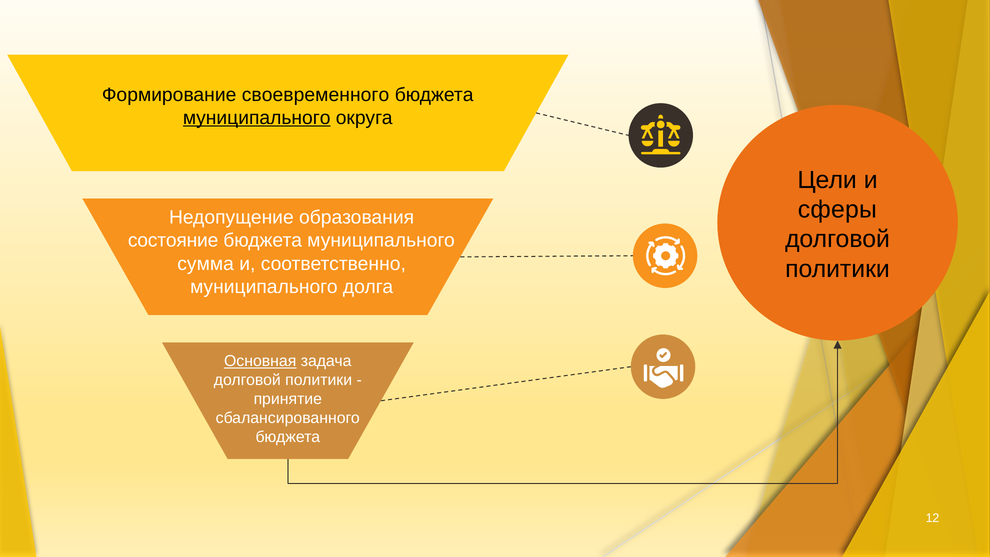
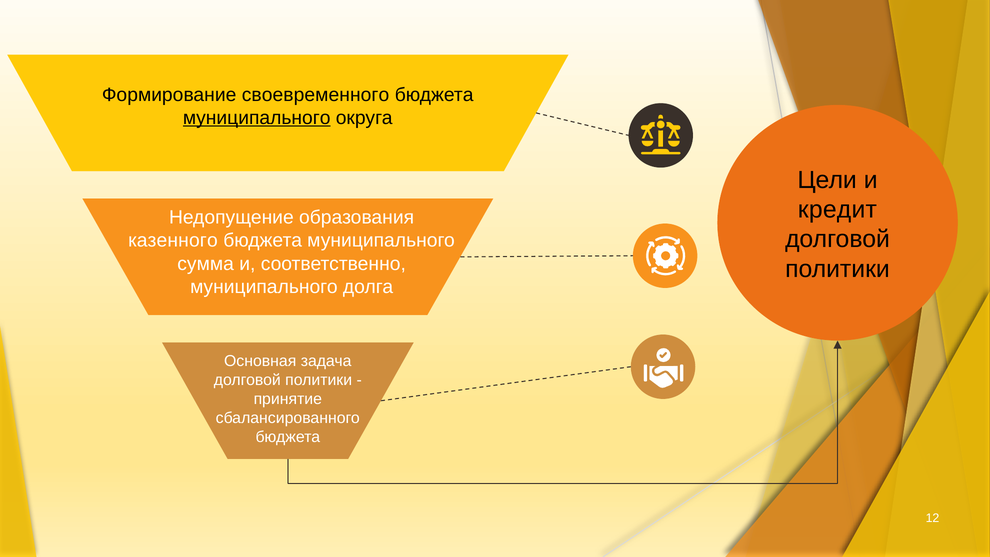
сферы: сферы -> кредит
состояние: состояние -> казенного
Основная underline: present -> none
